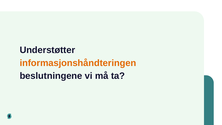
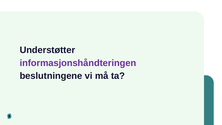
informasjonshåndteringen colour: orange -> purple
